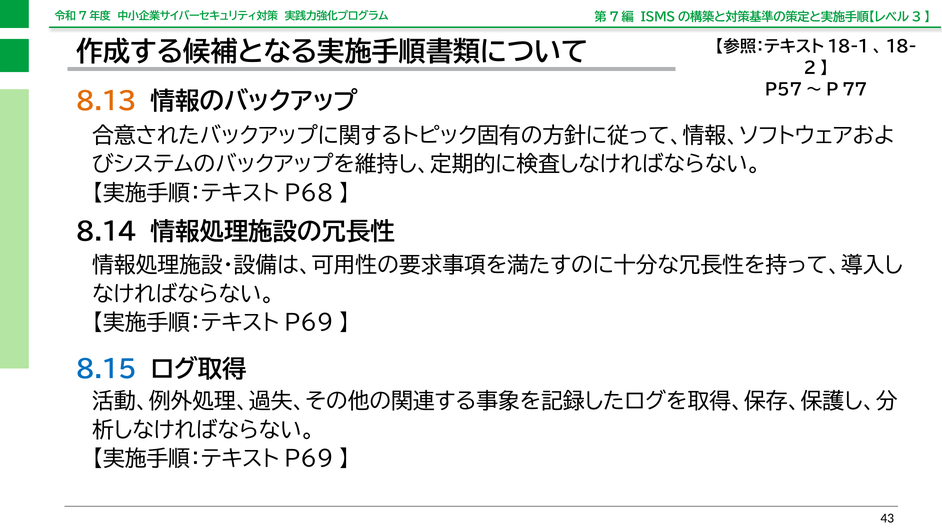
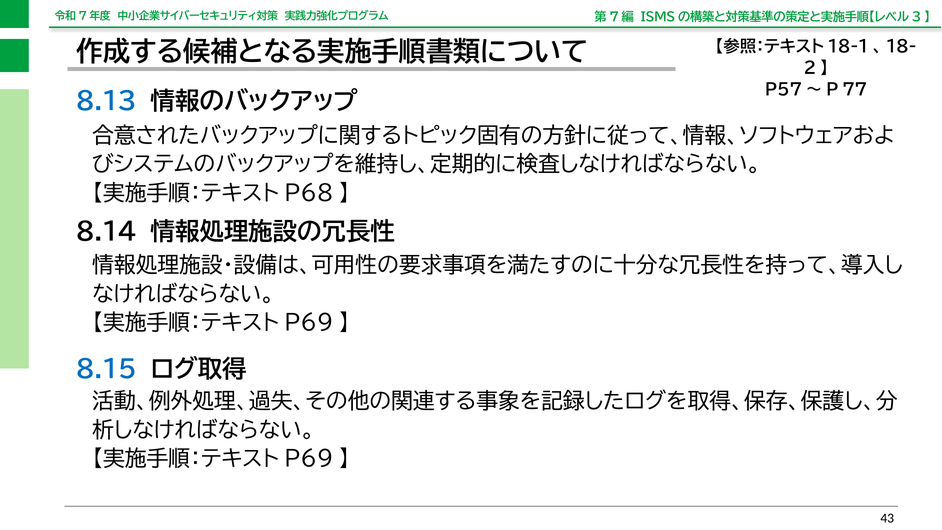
8.13 colour: orange -> blue
